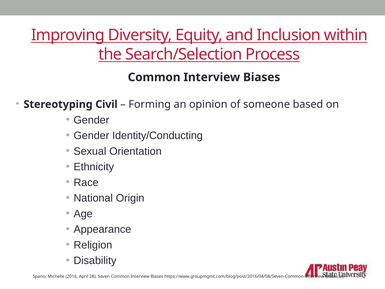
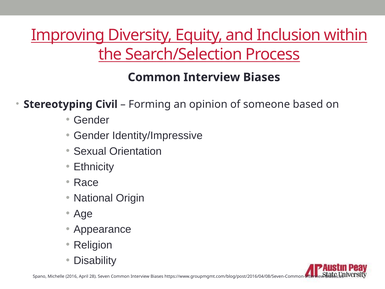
Identity/Conducting: Identity/Conducting -> Identity/Impressive
